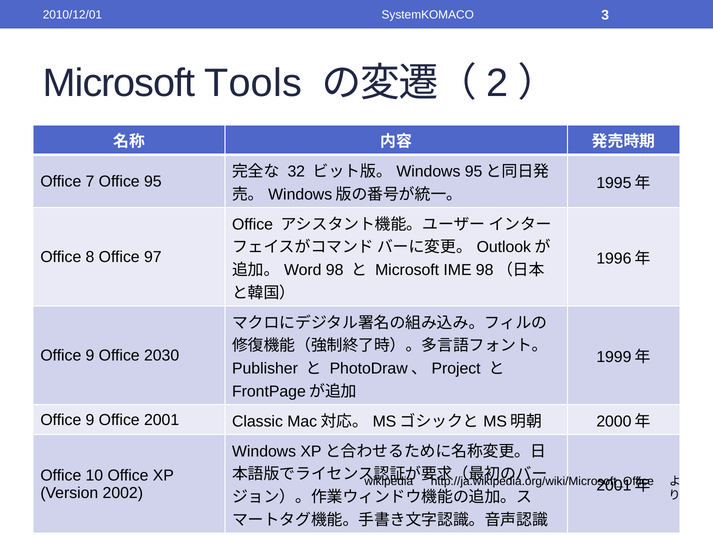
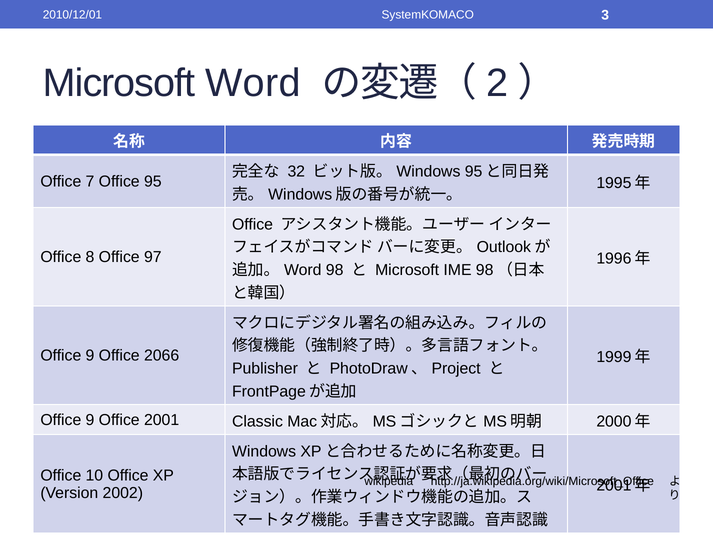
Microsoft Tools: Tools -> Word
2030: 2030 -> 2066
